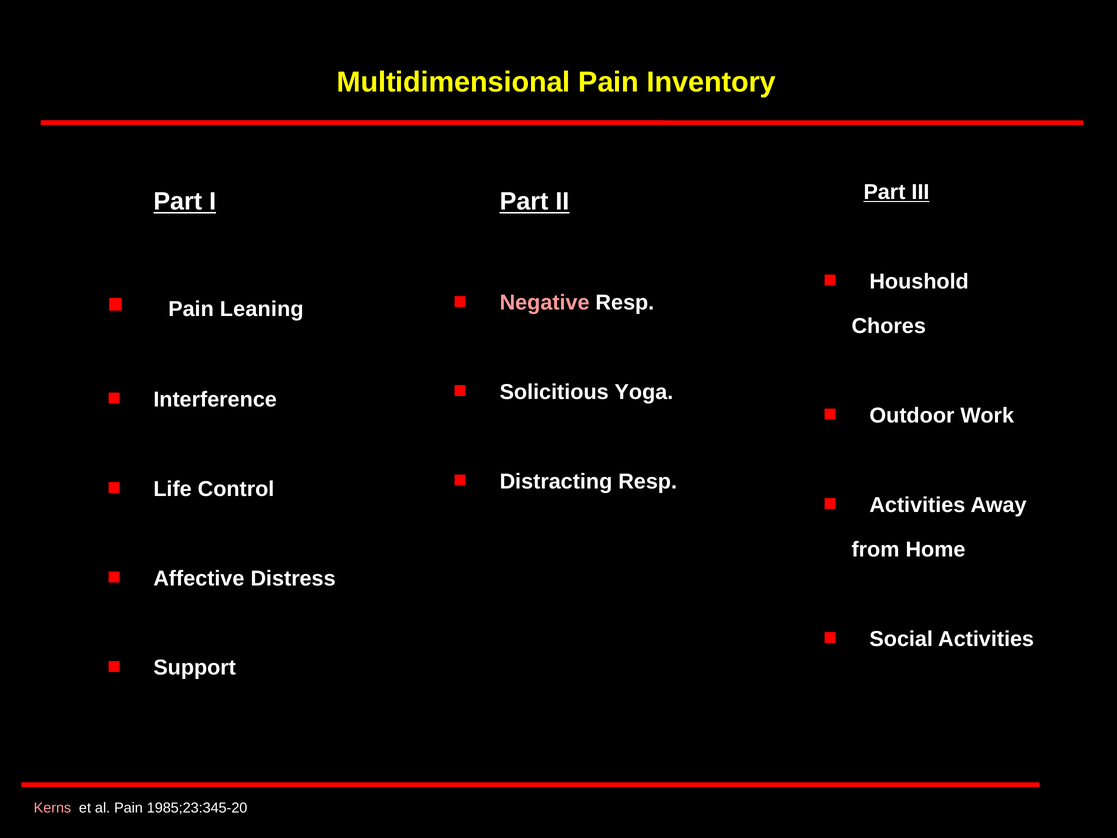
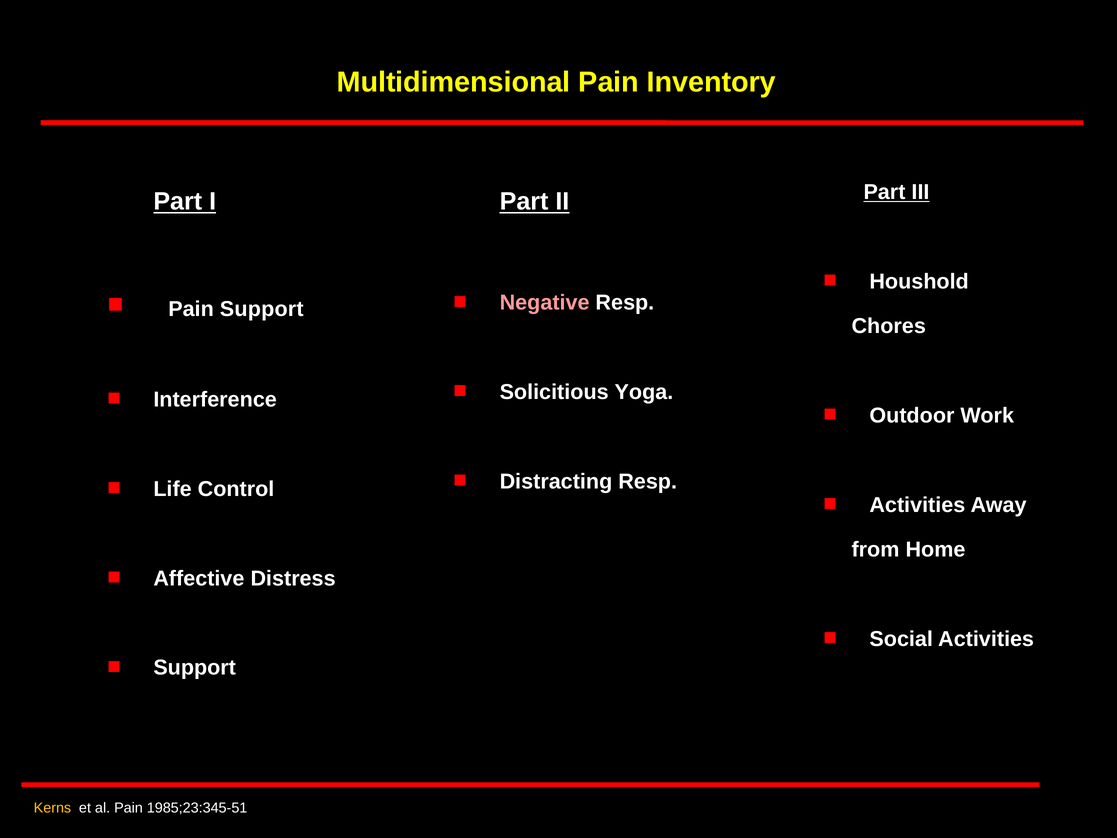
Pain Leaning: Leaning -> Support
Kerns colour: pink -> yellow
1985;23:345‑20: 1985;23:345‑20 -> 1985;23:345‑51
